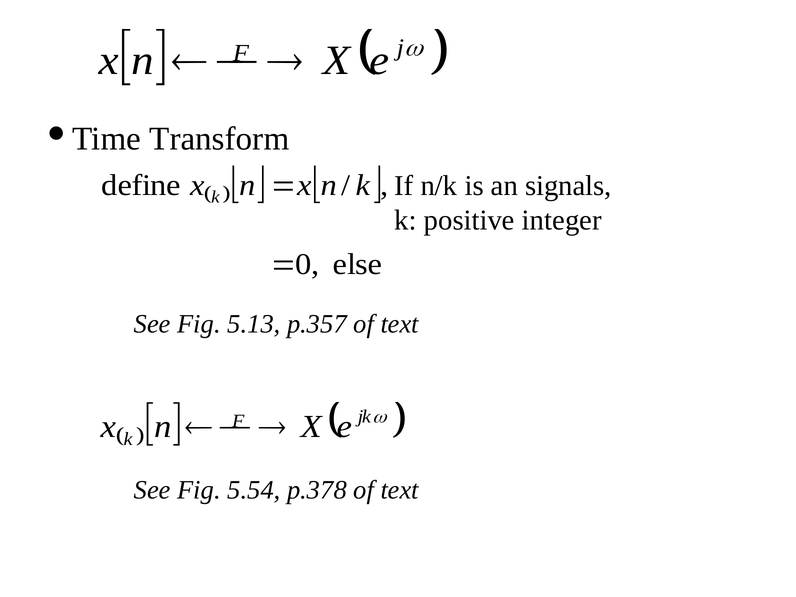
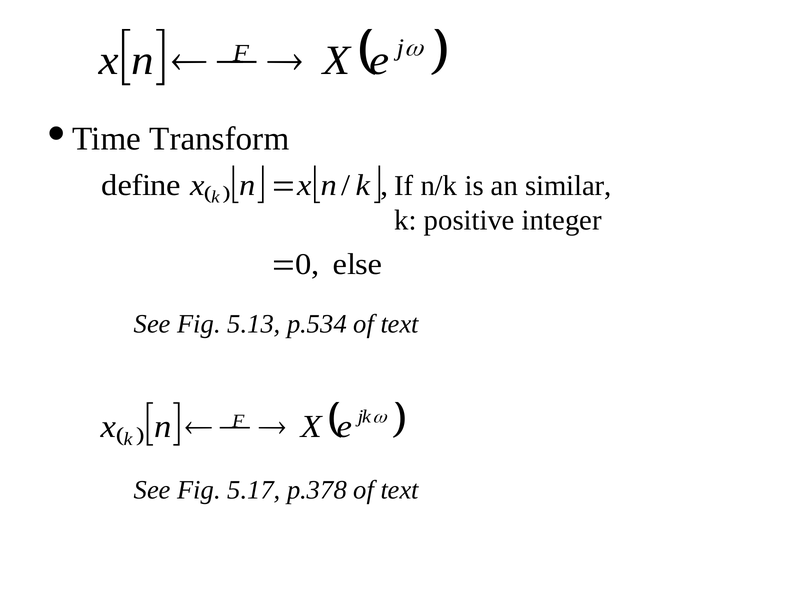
signals: signals -> similar
p.357: p.357 -> p.534
5.54: 5.54 -> 5.17
